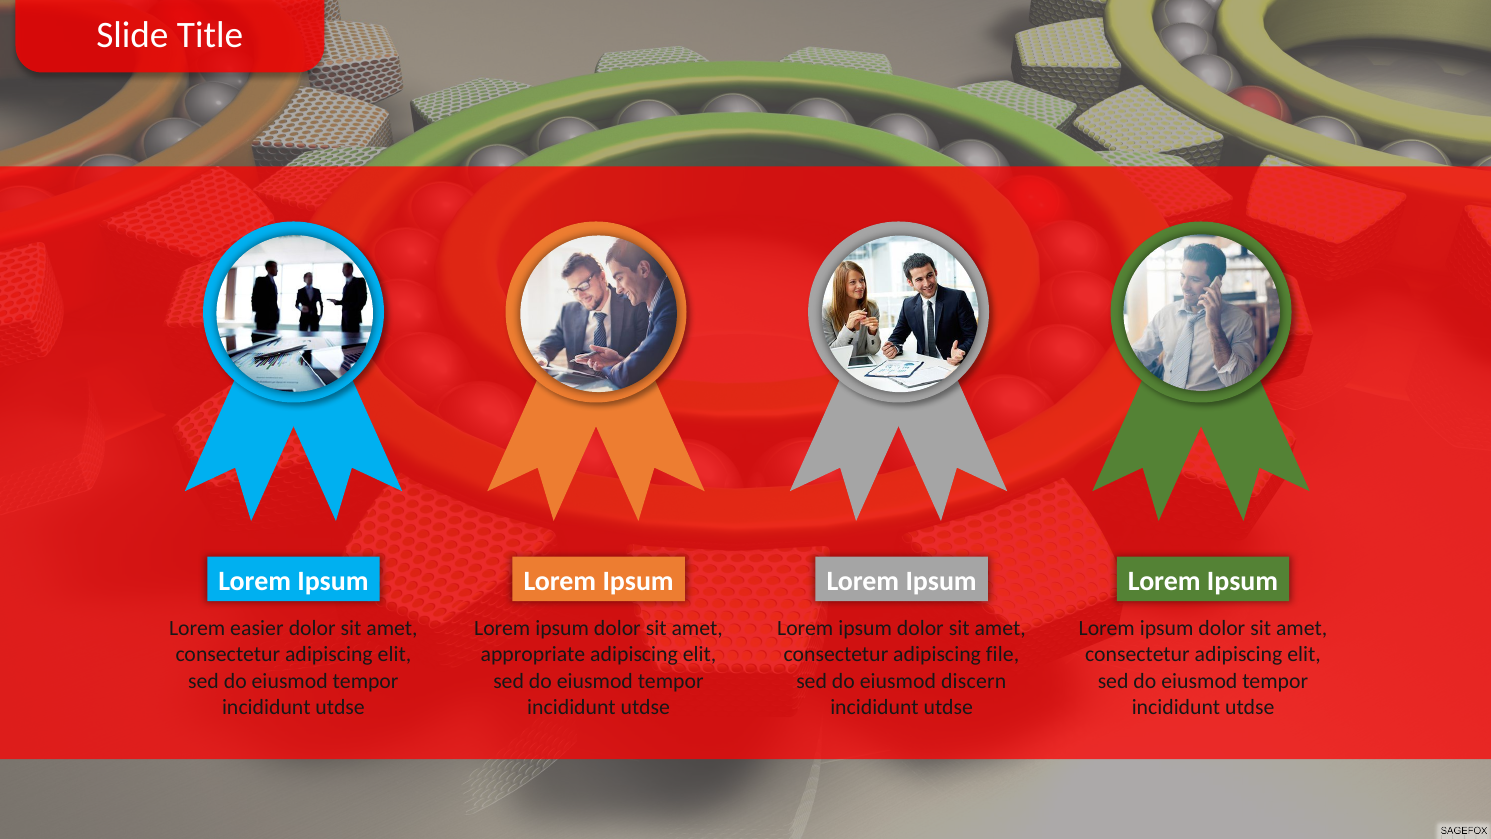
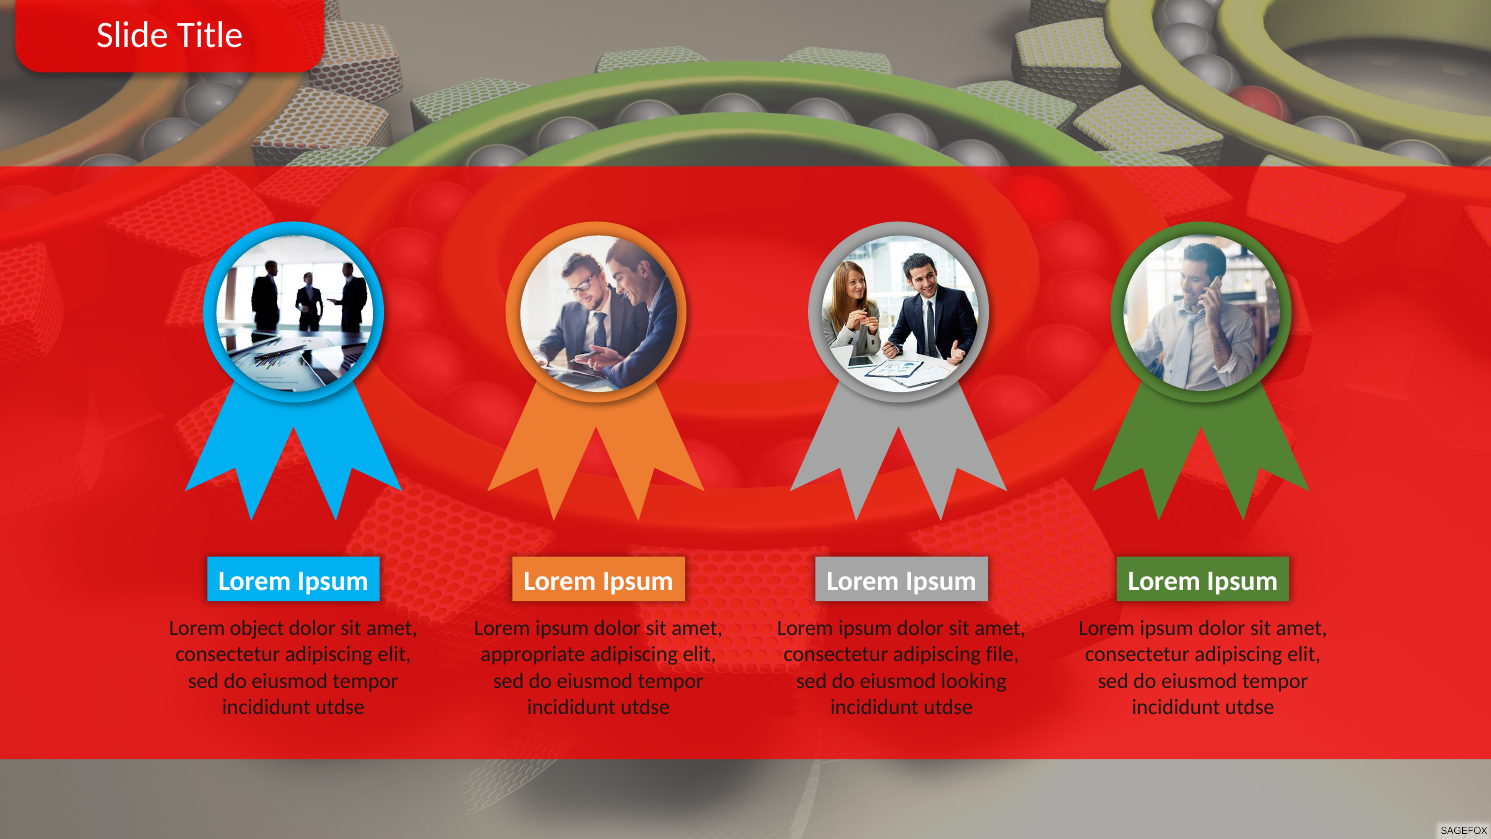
easier: easier -> object
discern: discern -> looking
